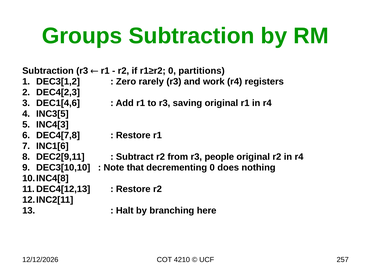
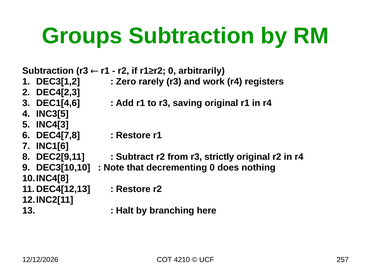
partitions: partitions -> arbitrarily
people: people -> strictly
